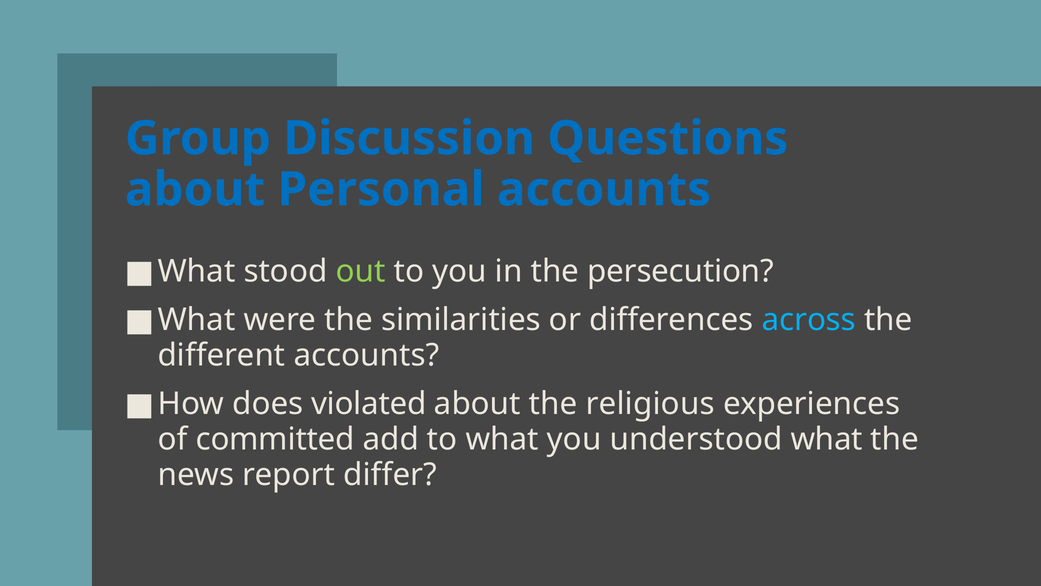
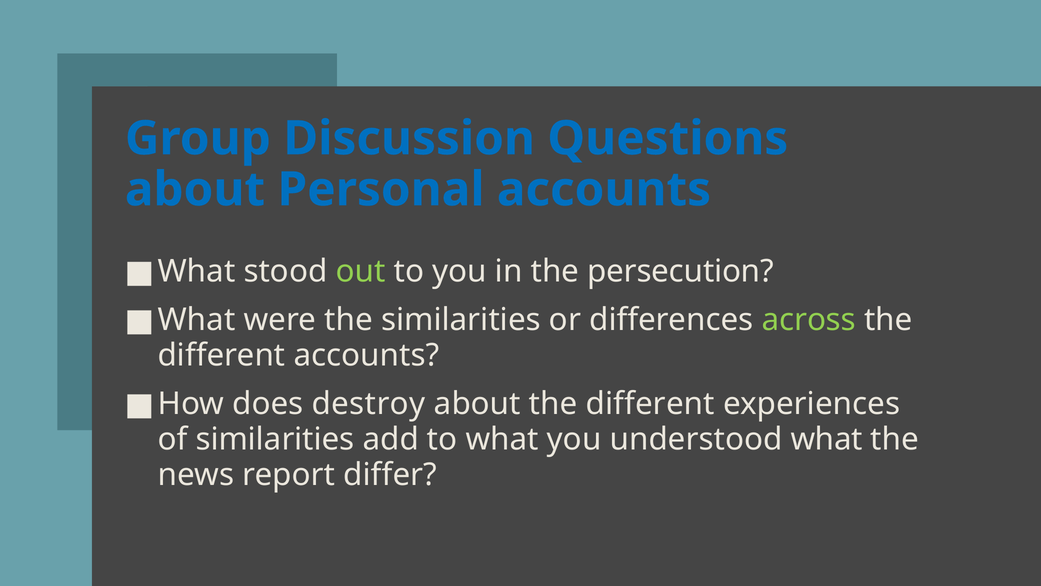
across colour: light blue -> light green
violated: violated -> destroy
about the religious: religious -> different
of committed: committed -> similarities
